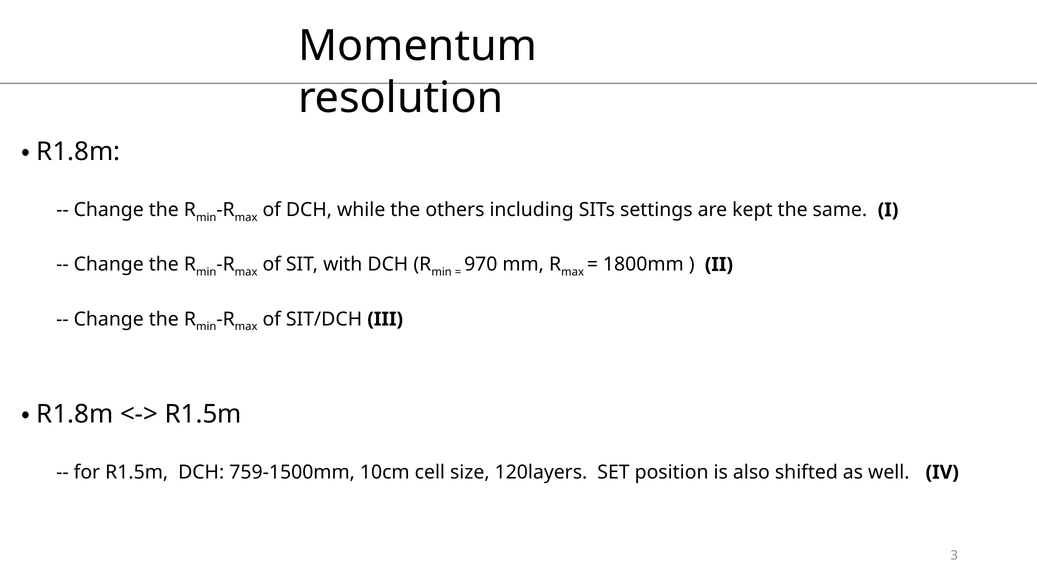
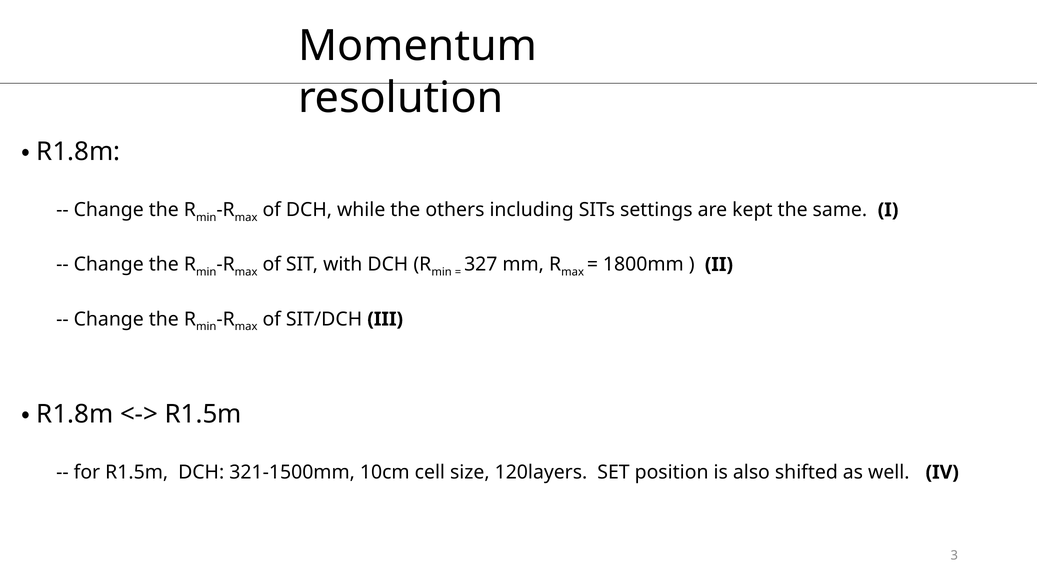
970: 970 -> 327
759-1500mm: 759-1500mm -> 321-1500mm
